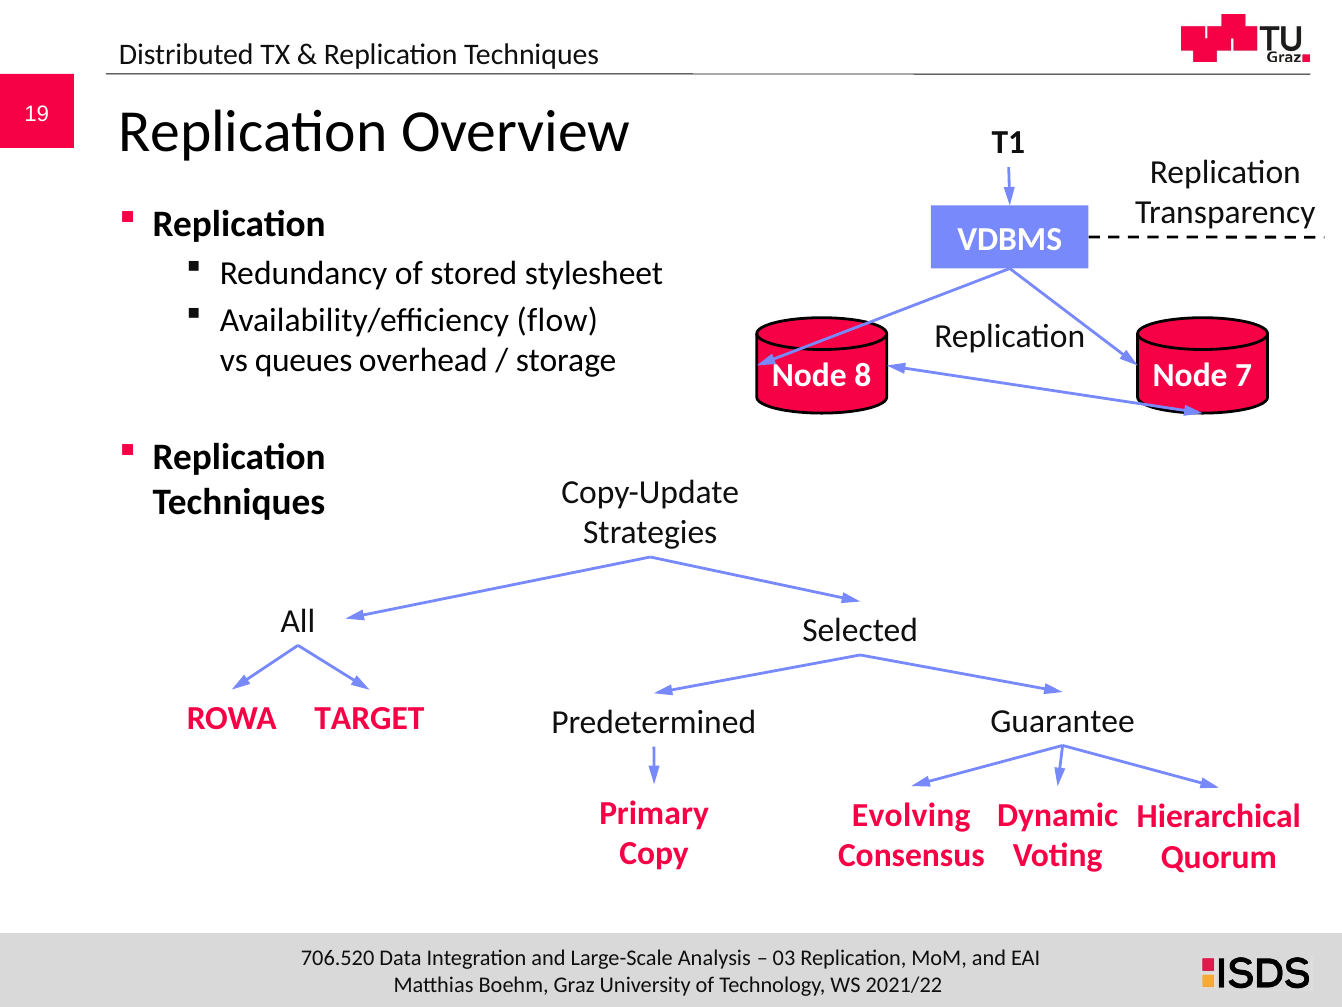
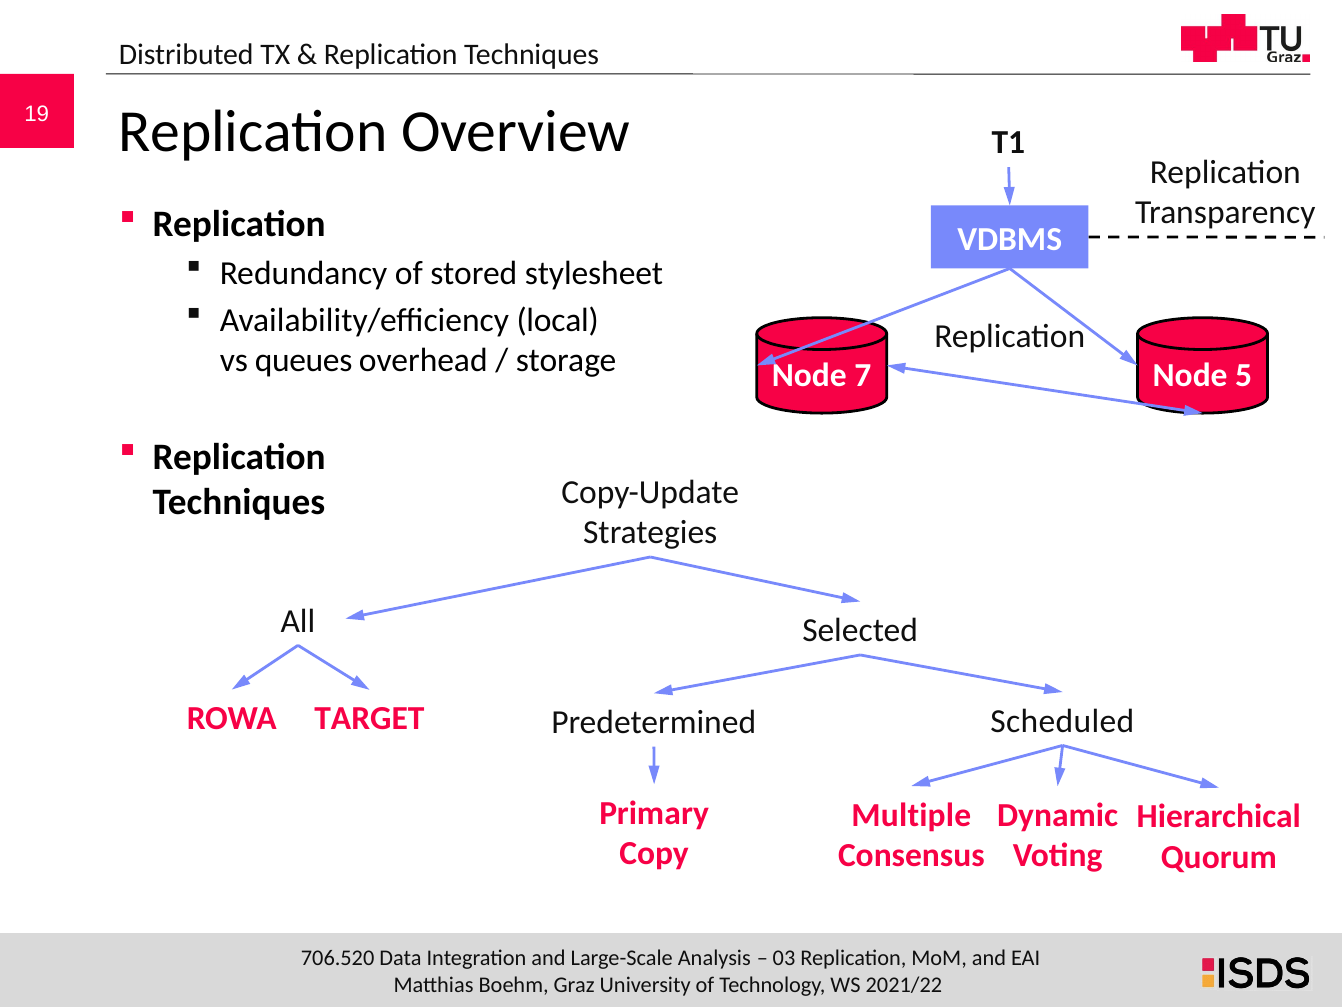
flow: flow -> local
8: 8 -> 7
7: 7 -> 5
Guarantee: Guarantee -> Scheduled
Evolving: Evolving -> Multiple
